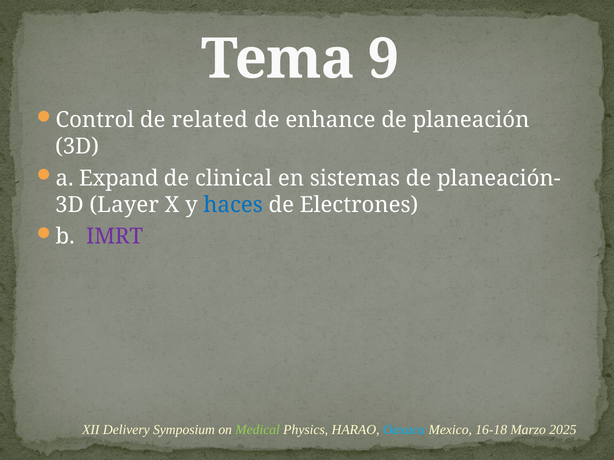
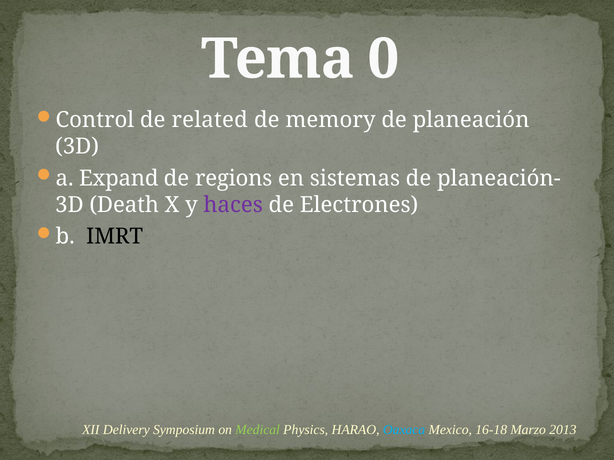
9: 9 -> 0
enhance: enhance -> memory
clinical: clinical -> regions
Layer: Layer -> Death
haces colour: blue -> purple
IMRT colour: purple -> black
2025: 2025 -> 2013
